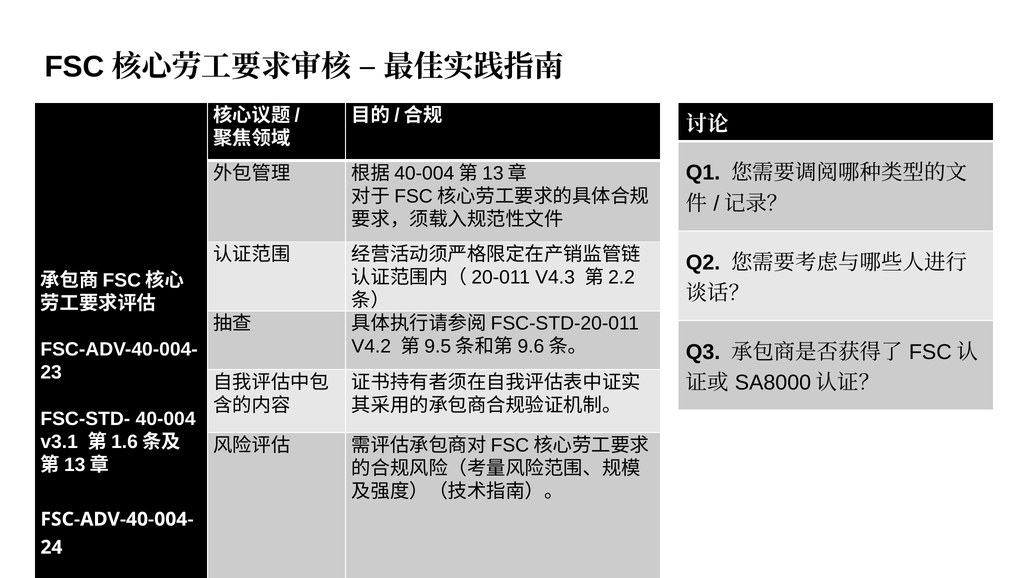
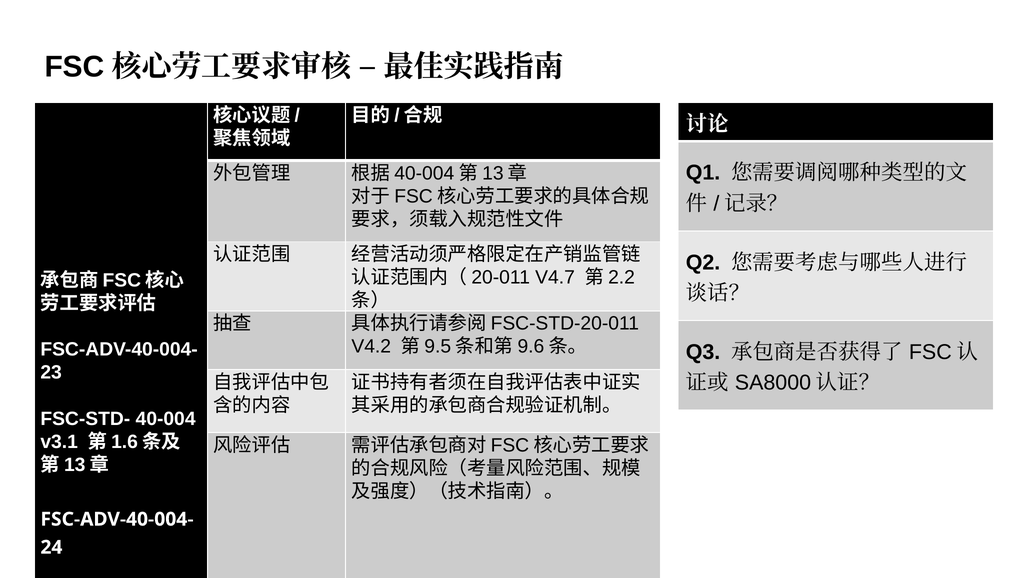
V4.3: V4.3 -> V4.7
